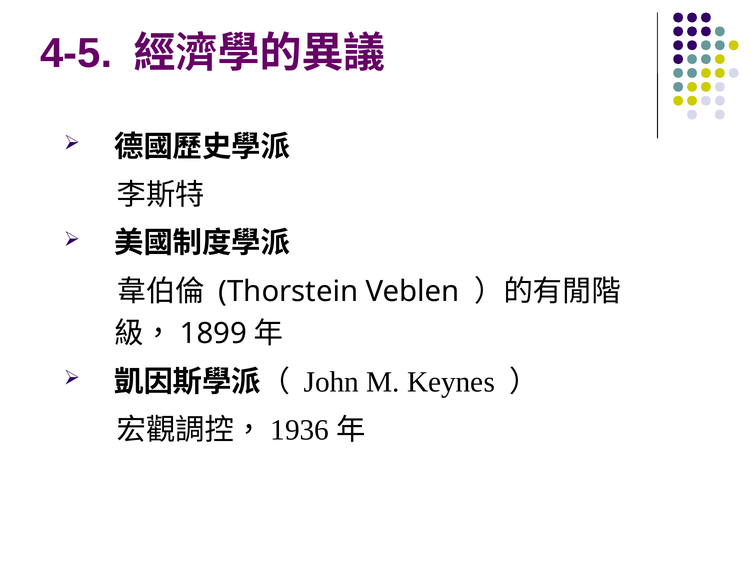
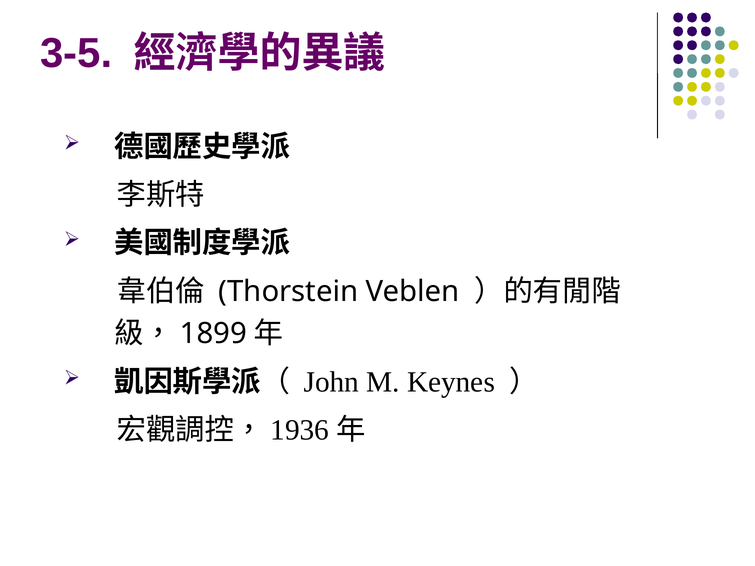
4-5: 4-5 -> 3-5
